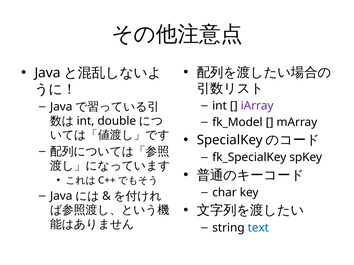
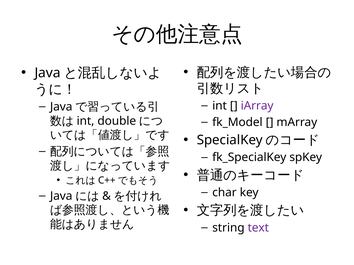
text colour: blue -> purple
